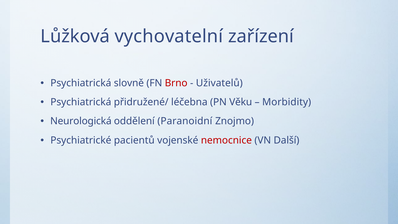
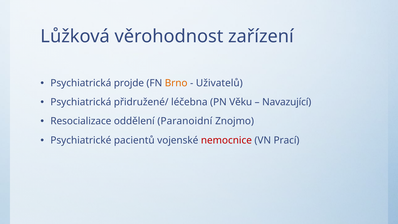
vychovatelní: vychovatelní -> věrohodnost
slovně: slovně -> projde
Brno colour: red -> orange
Morbidity: Morbidity -> Navazující
Neurologická: Neurologická -> Resocializace
Další: Další -> Prací
